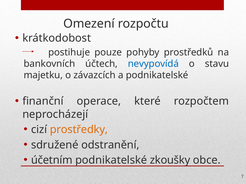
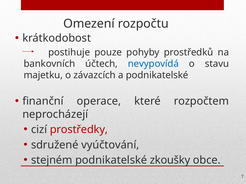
prostředky colour: orange -> red
odstranění: odstranění -> vyúčtování
účetním: účetním -> stejném
